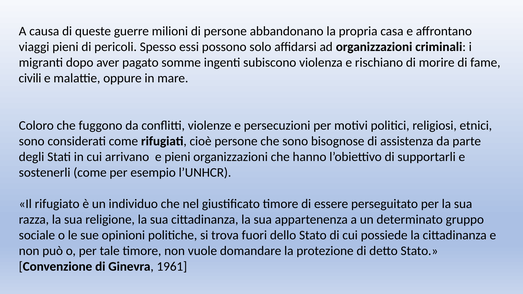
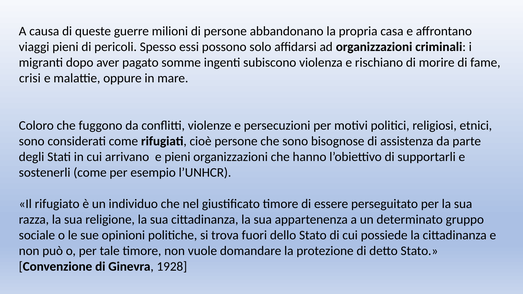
civili: civili -> crisi
1961: 1961 -> 1928
